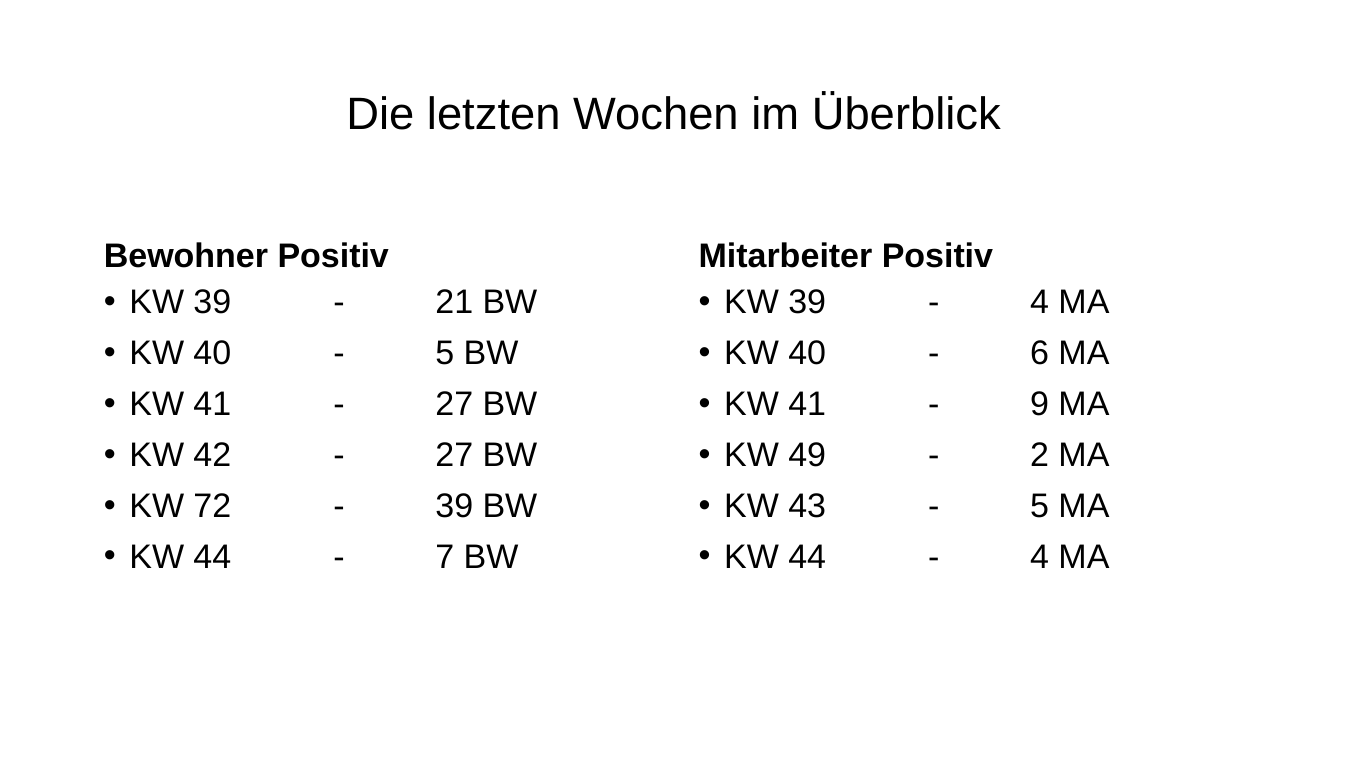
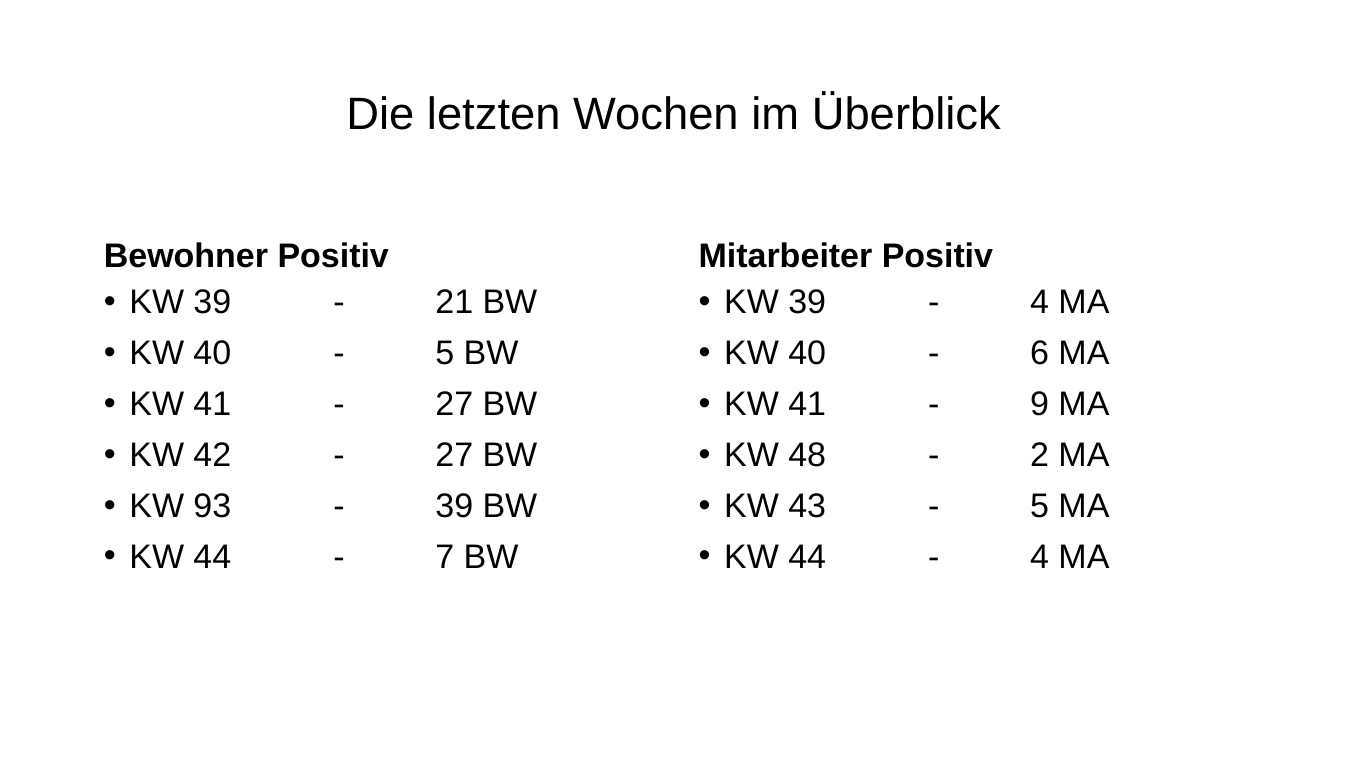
49: 49 -> 48
72: 72 -> 93
